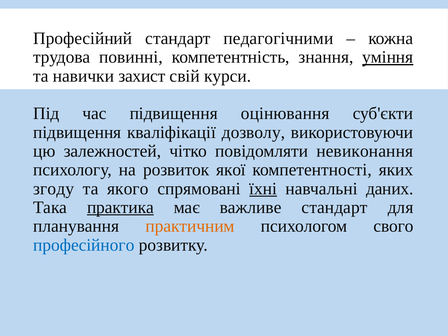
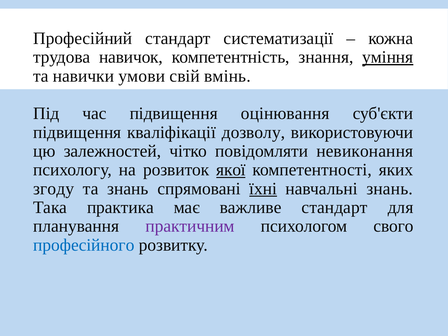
педагогічними: педагогічними -> систематизації
повинні: повинні -> навичок
захист: захист -> умови
курси: курси -> вмінь
якої underline: none -> present
та якого: якого -> знань
навчальні даних: даних -> знань
практика underline: present -> none
практичним colour: orange -> purple
